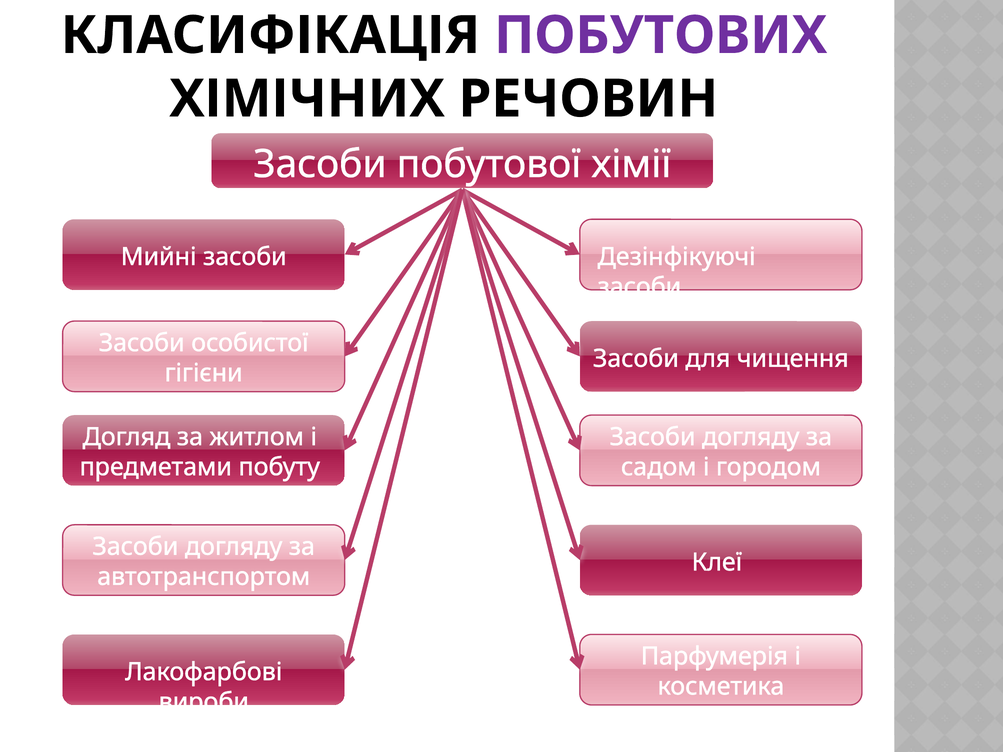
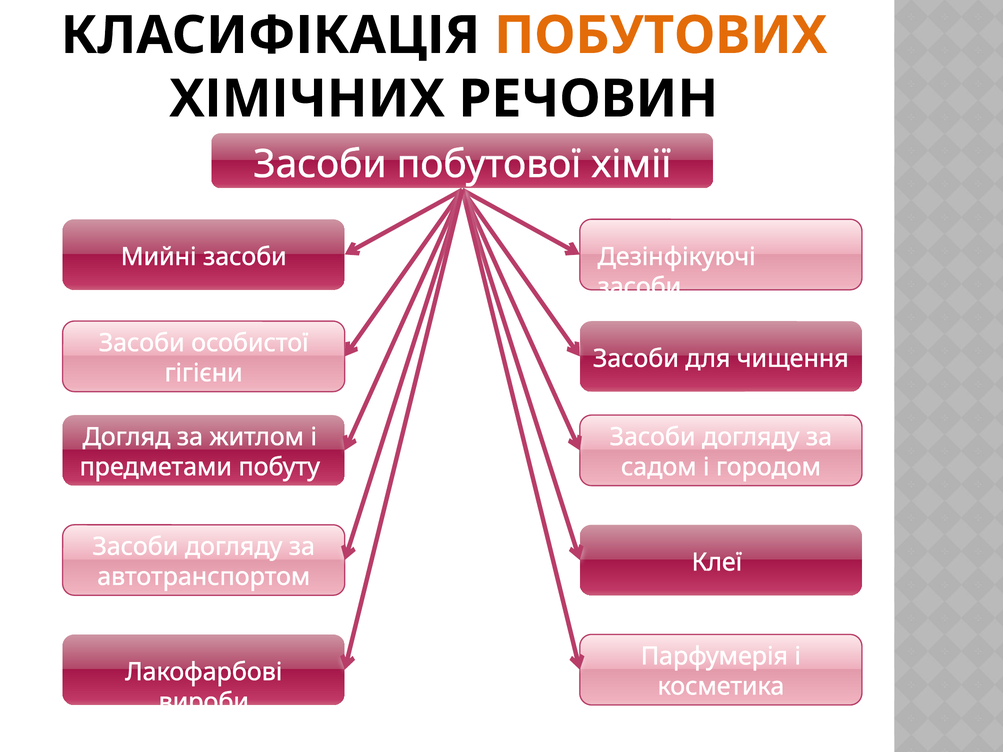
ПОБУТОВИХ colour: purple -> orange
